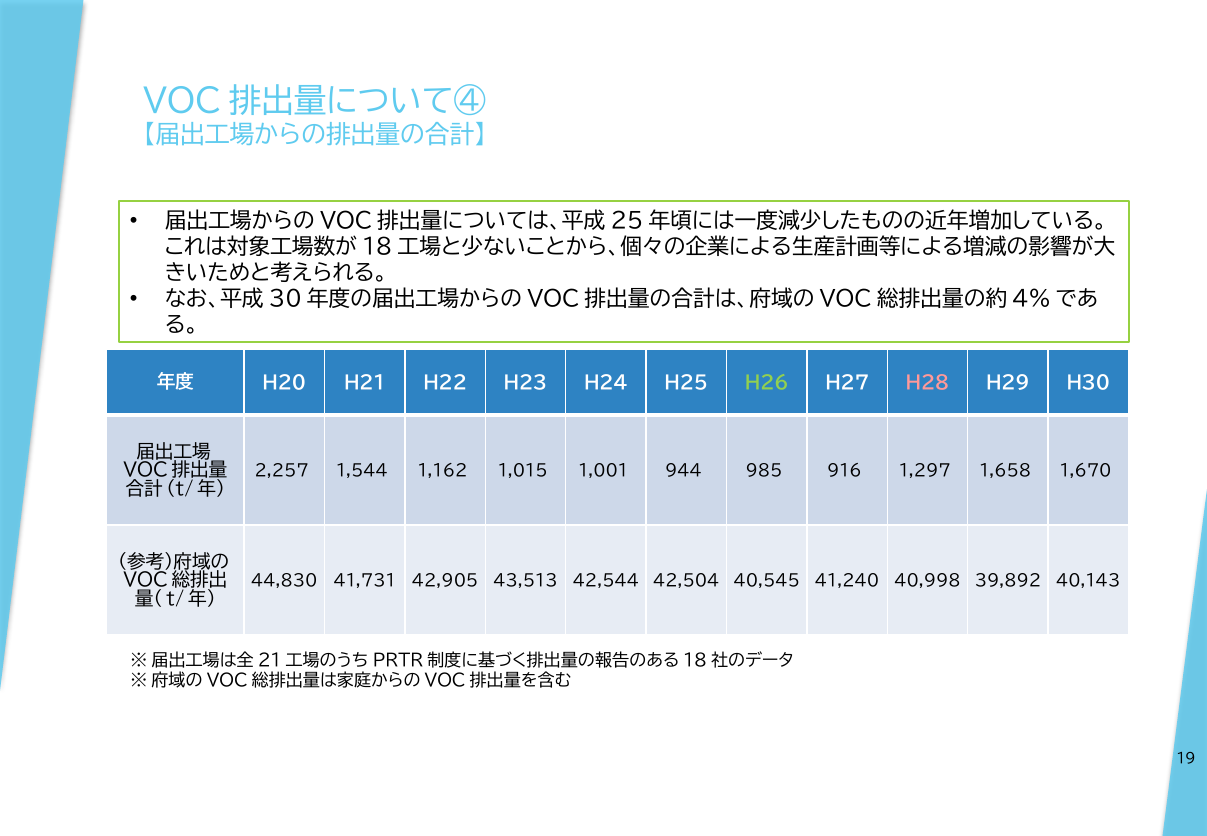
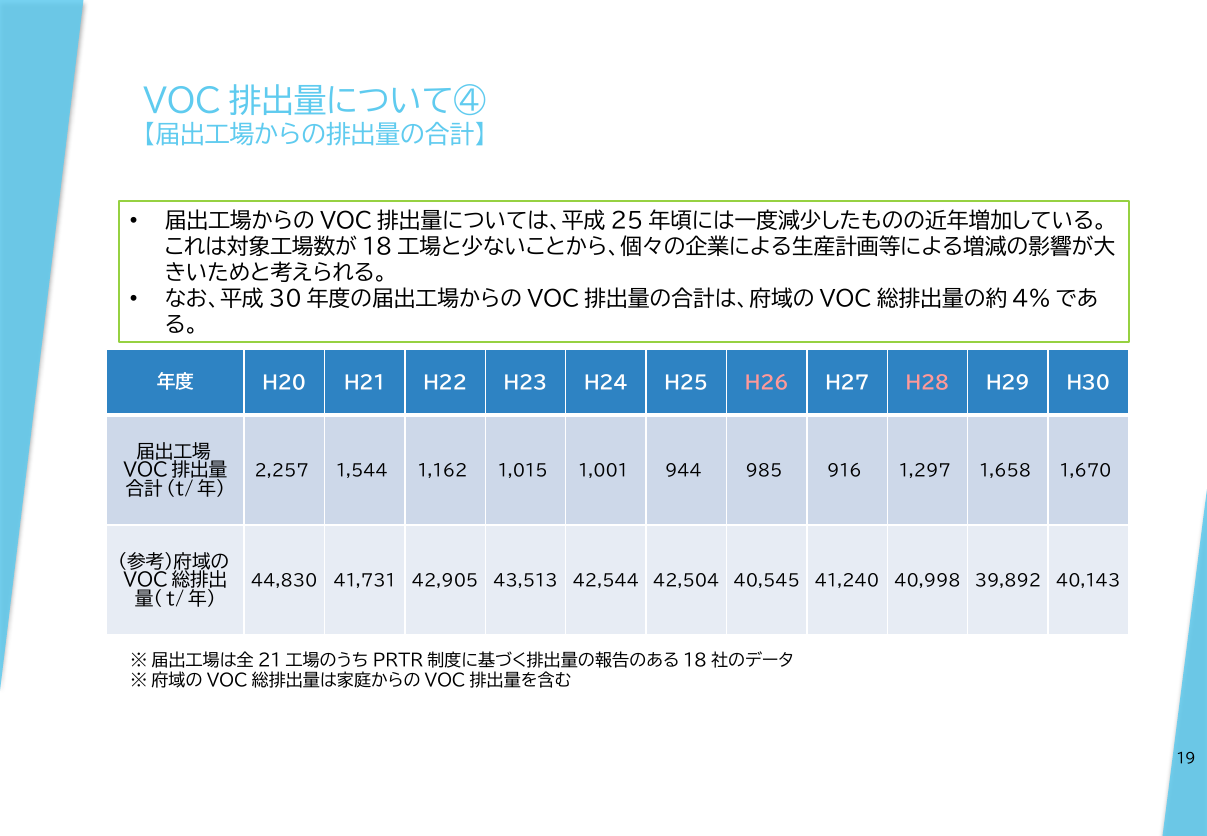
H26 colour: light green -> pink
